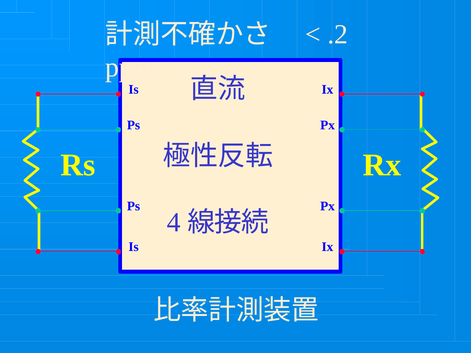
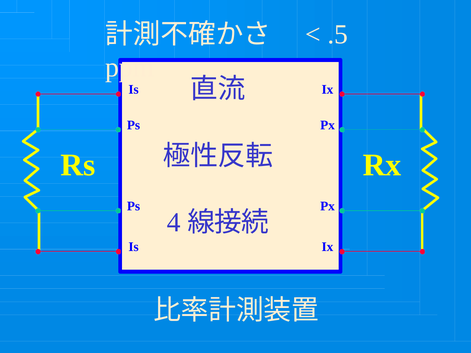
.2: .2 -> .5
